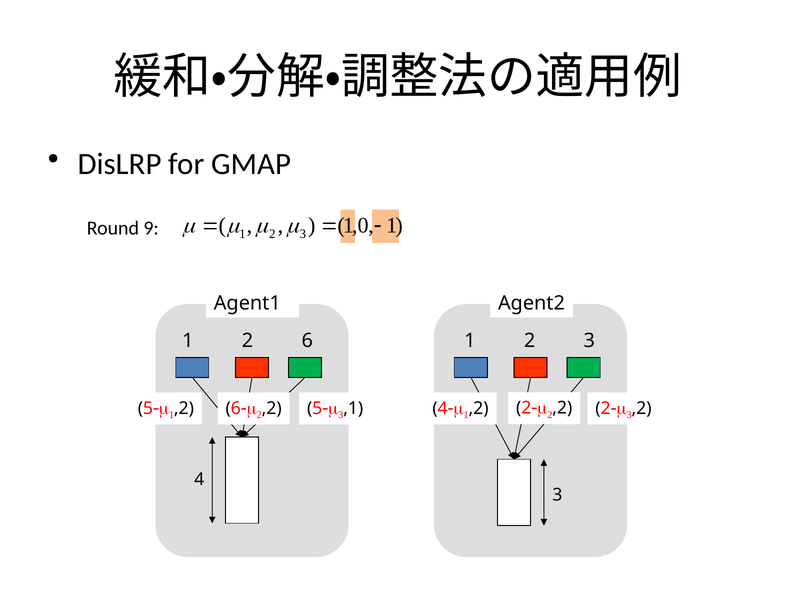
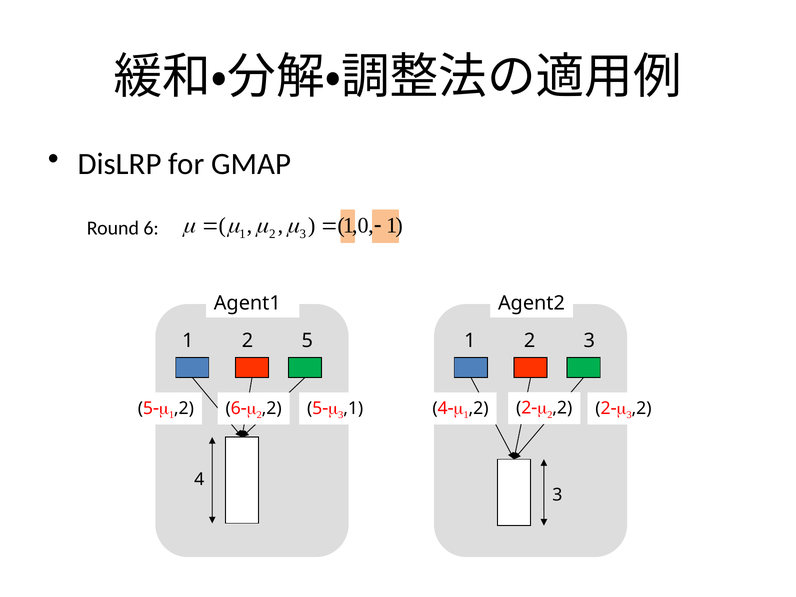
9: 9 -> 6
6: 6 -> 5
